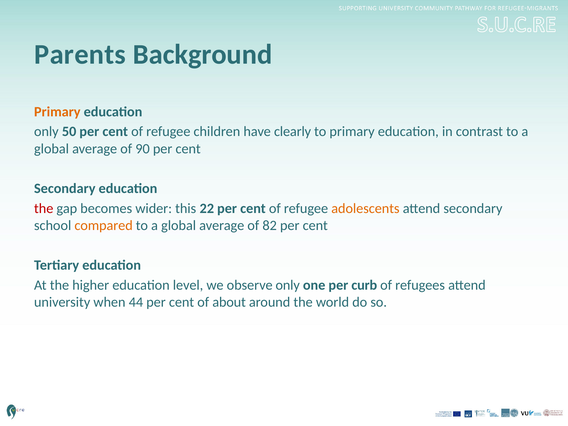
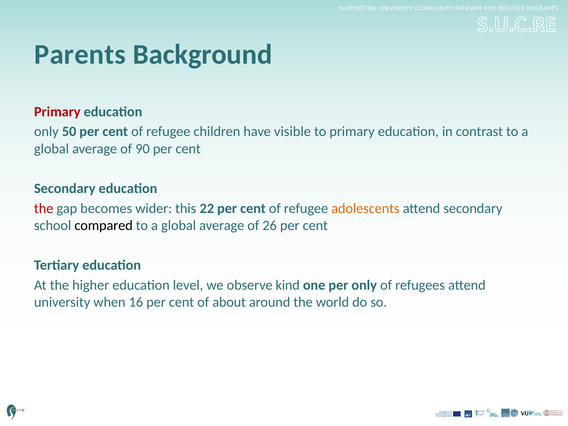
Primary at (57, 112) colour: orange -> red
clearly: clearly -> visible
compared colour: orange -> black
82: 82 -> 26
observe only: only -> kind
per curb: curb -> only
44: 44 -> 16
